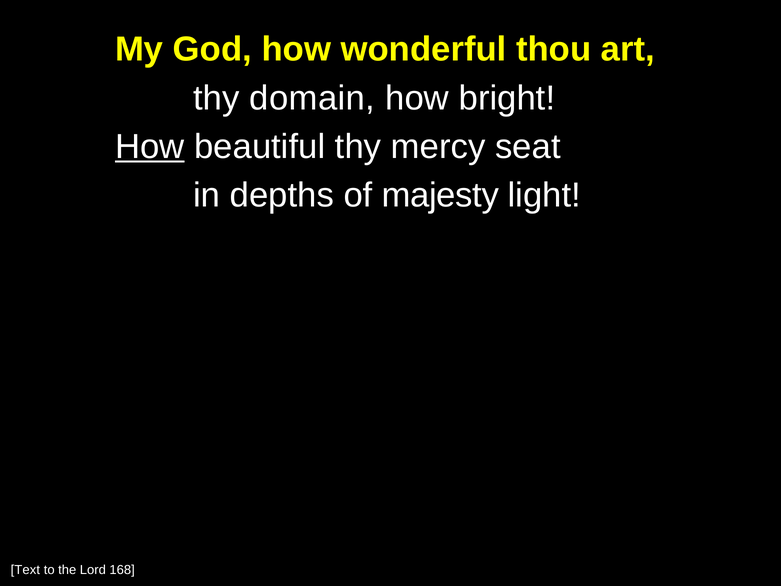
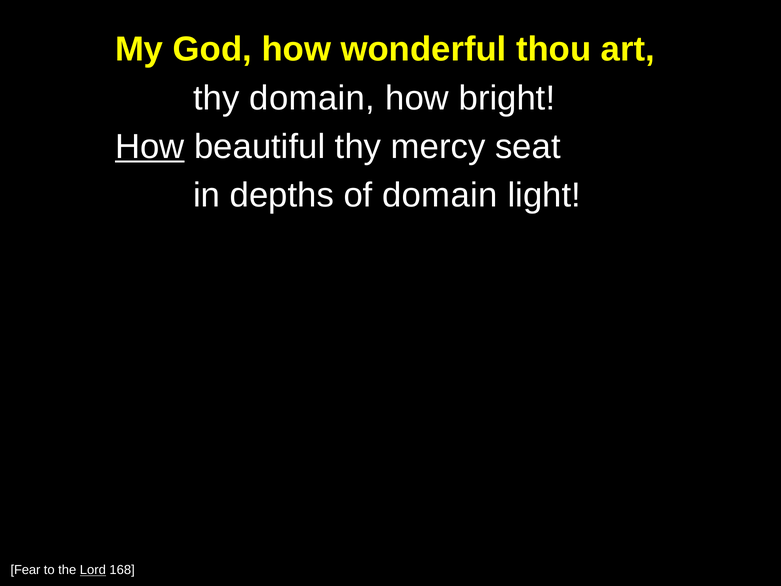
of majesty: majesty -> domain
Text: Text -> Fear
Lord underline: none -> present
